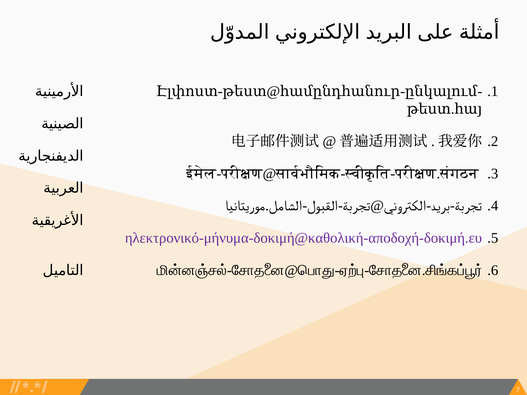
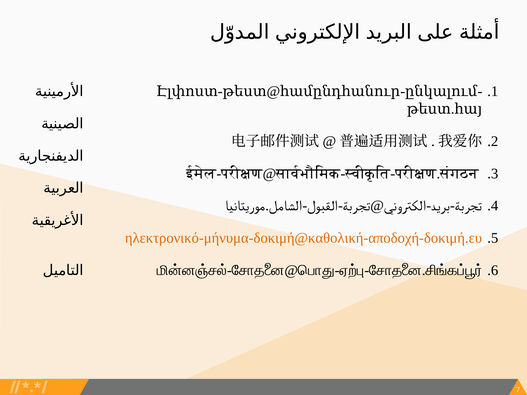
ηλεκτρονικό-μήνυμα-δοκιμή@καθολική-αποδοχή-δοκιμή.ευ colour: purple -> orange
